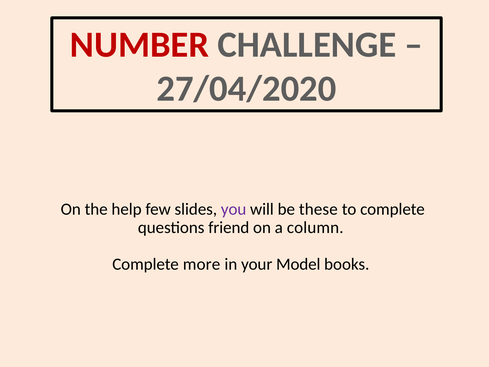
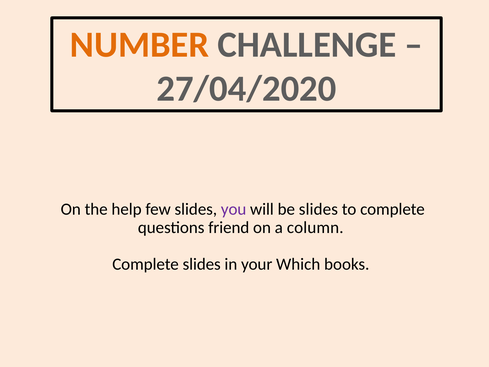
NUMBER colour: red -> orange
be these: these -> slides
Complete more: more -> slides
Model: Model -> Which
